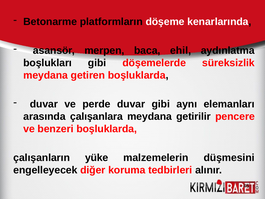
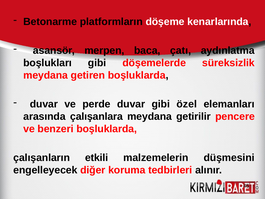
ehil: ehil -> çatı
aynı: aynı -> özel
yüke: yüke -> etkili
